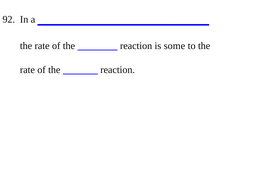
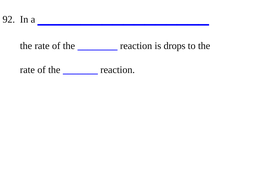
some: some -> drops
